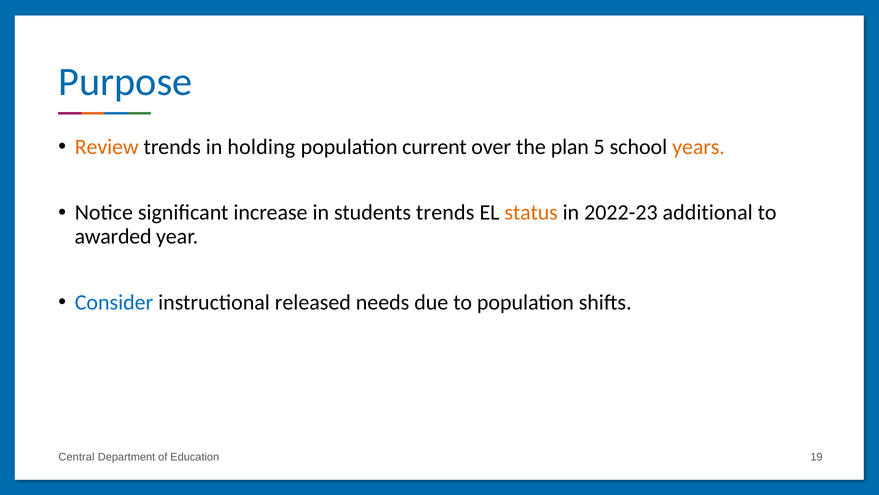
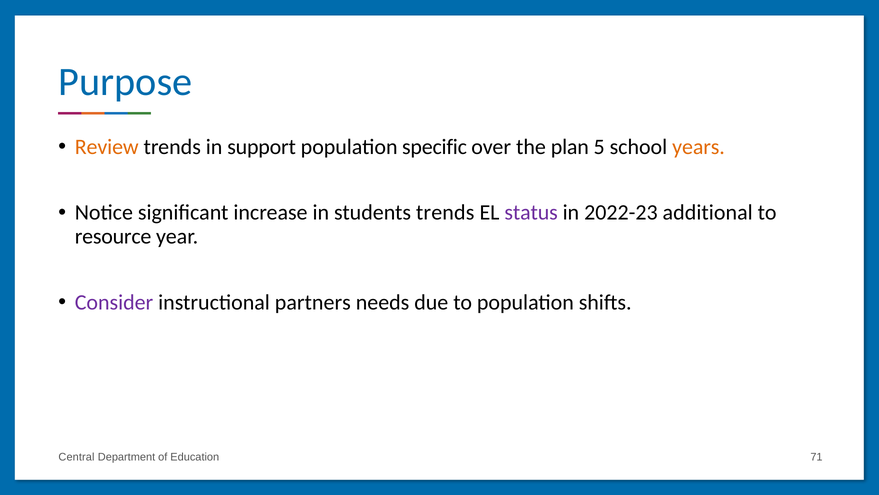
holding: holding -> support
current: current -> specific
status colour: orange -> purple
awarded: awarded -> resource
Consider colour: blue -> purple
released: released -> partners
19: 19 -> 71
